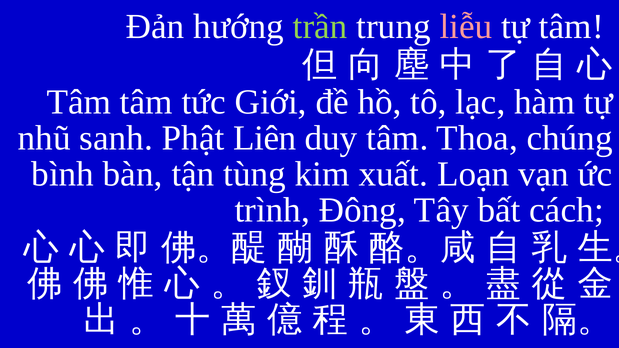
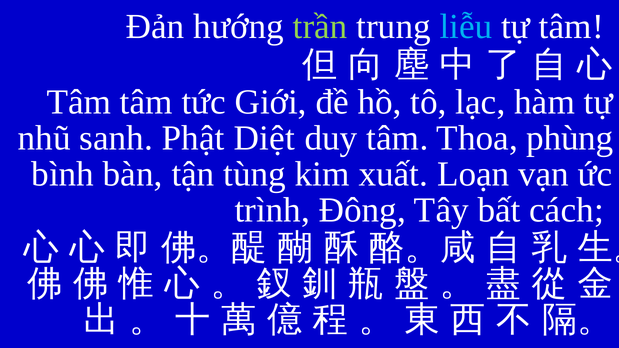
liễu colour: pink -> light blue
Liên: Liên -> Diệt
chúng: chúng -> phùng
